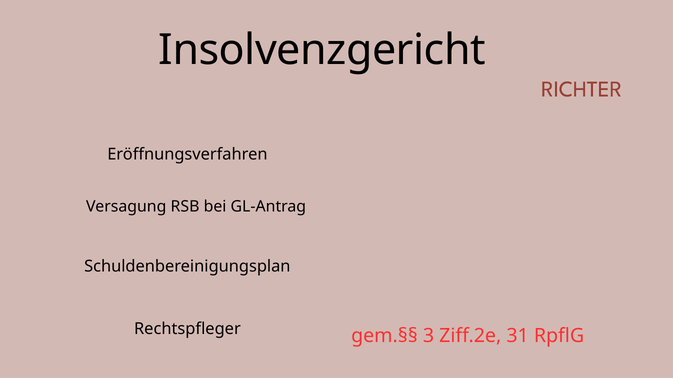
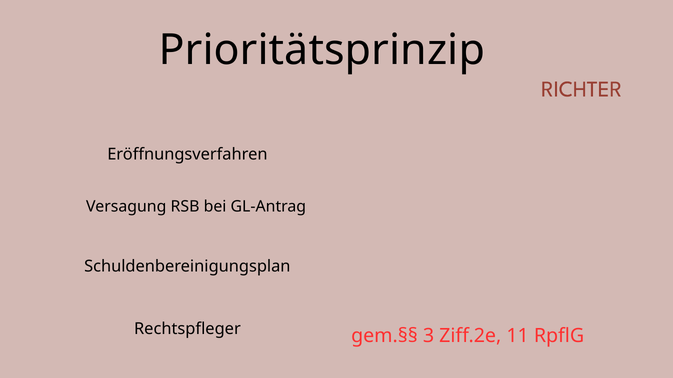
Insolvenzgericht: Insolvenzgericht -> Prioritätsprinzip
31: 31 -> 11
